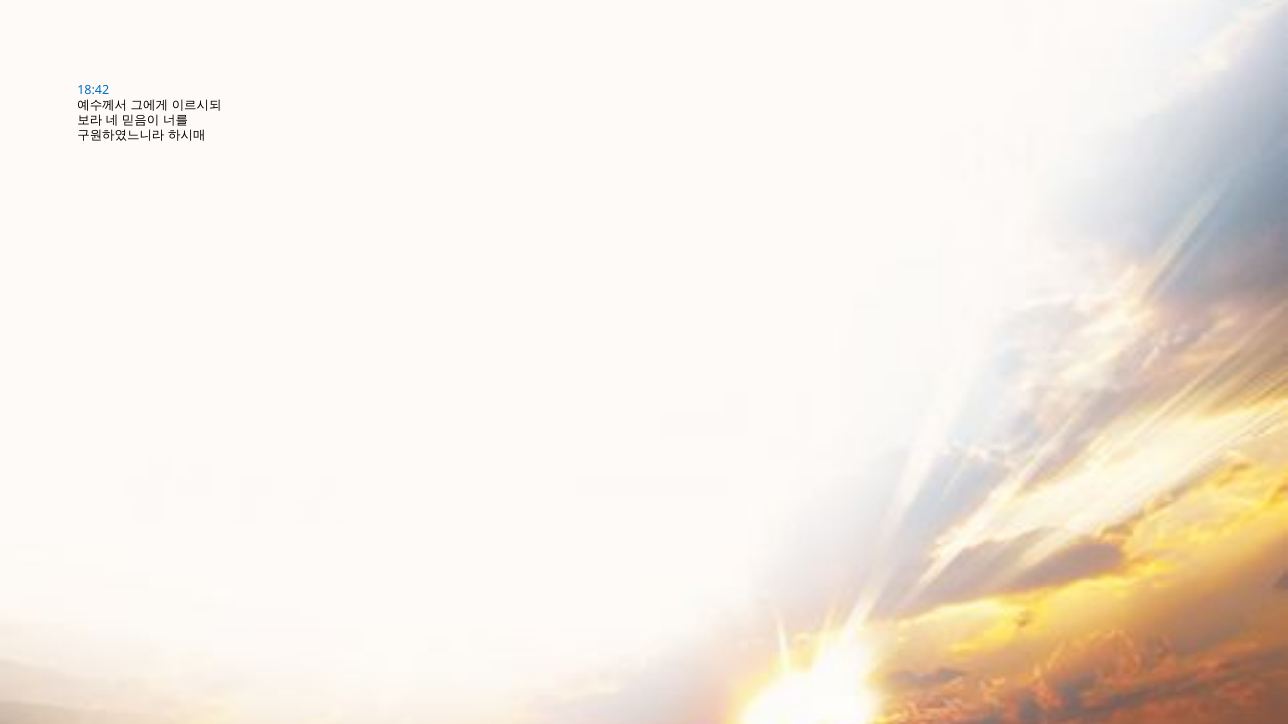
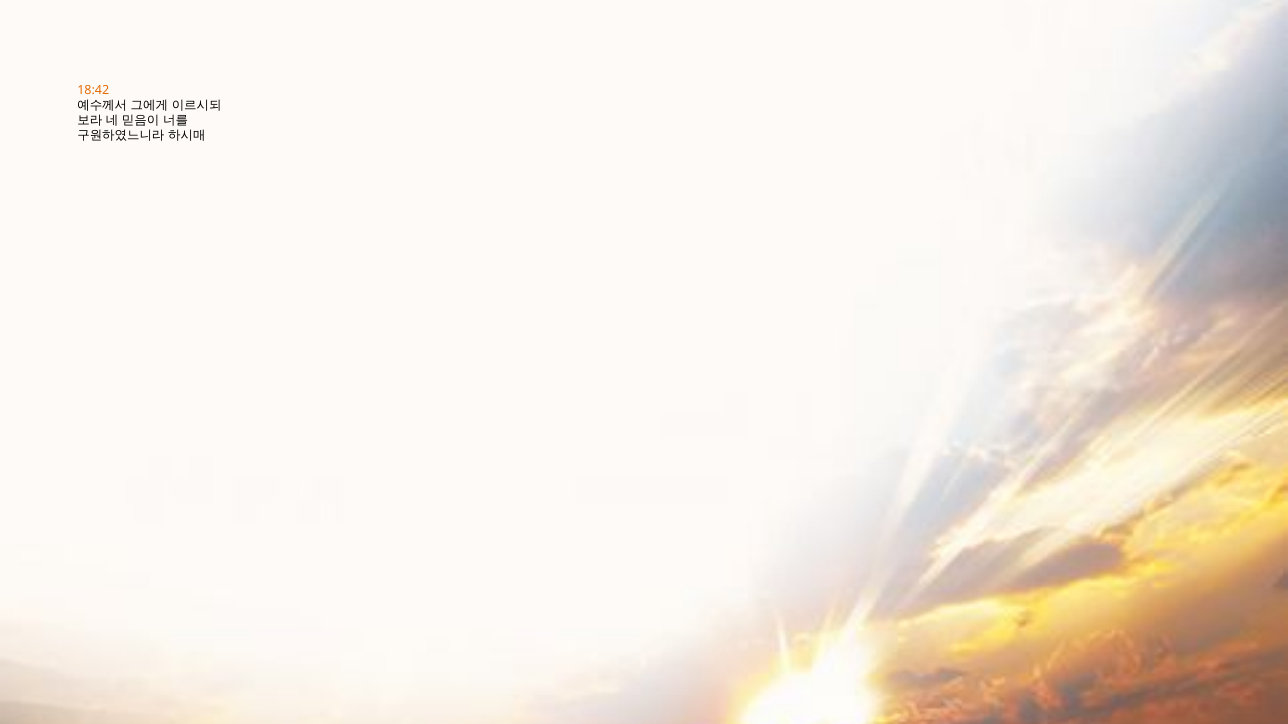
18:42 colour: blue -> orange
